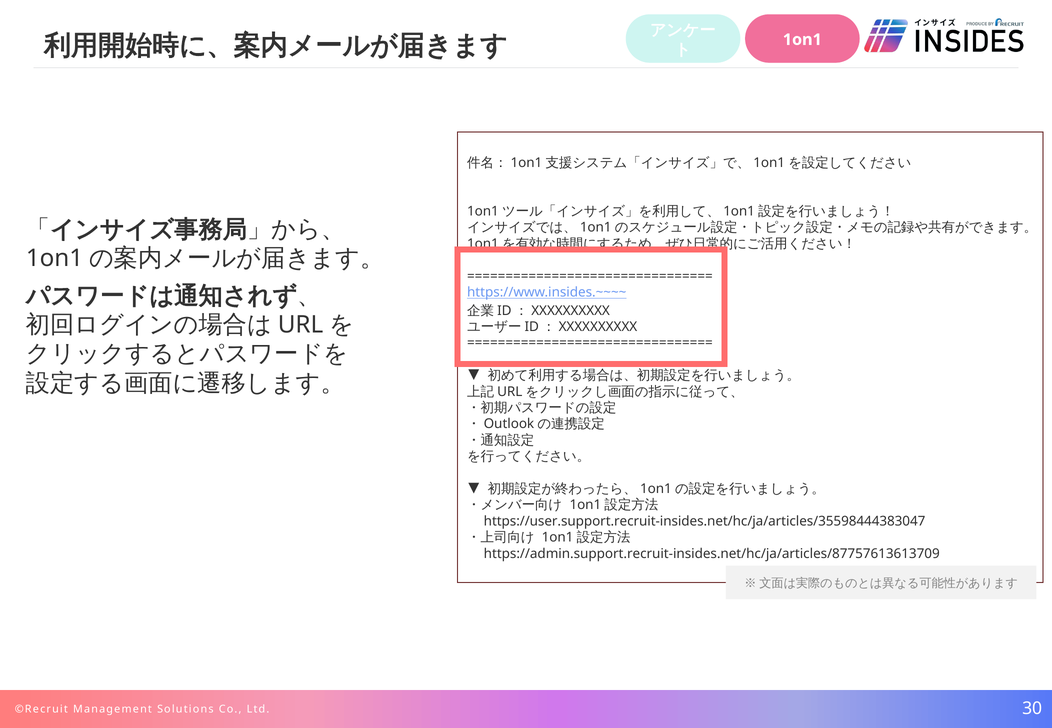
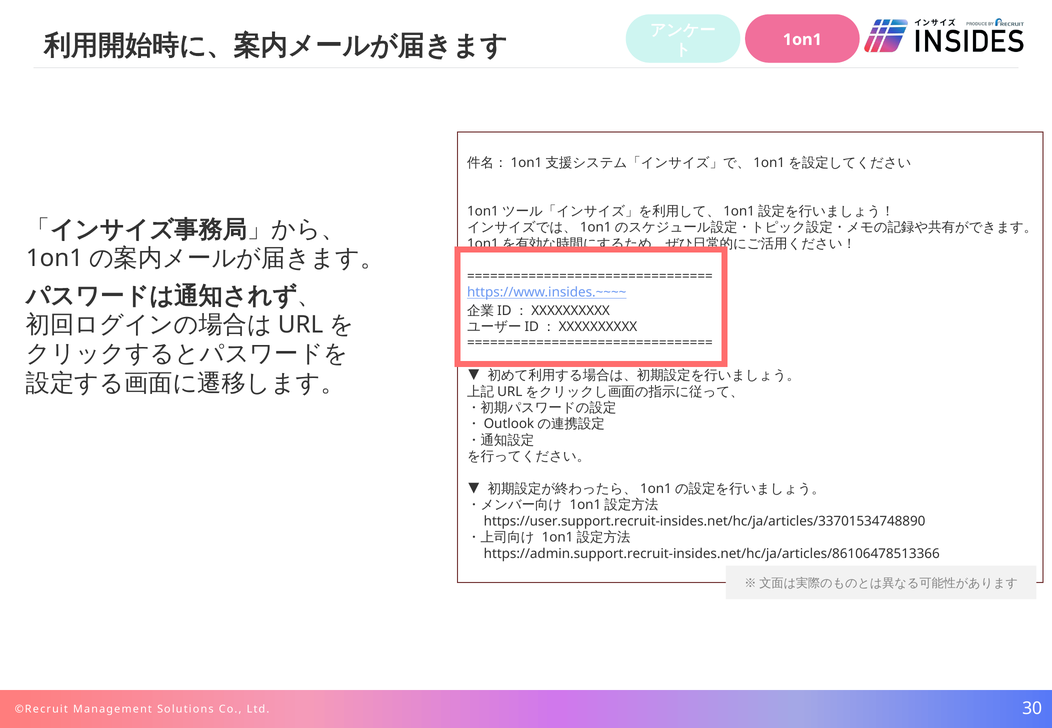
https://user.support.recruit-insides.net/hc/ja/articles/35598444383047: https://user.support.recruit-insides.net/hc/ja/articles/35598444383047 -> https://user.support.recruit-insides.net/hc/ja/articles/33701534748890
https://admin.support.recruit-insides.net/hc/ja/articles/87757613613709: https://admin.support.recruit-insides.net/hc/ja/articles/87757613613709 -> https://admin.support.recruit-insides.net/hc/ja/articles/86106478513366
